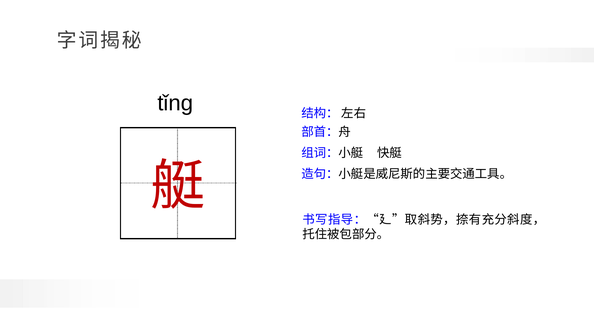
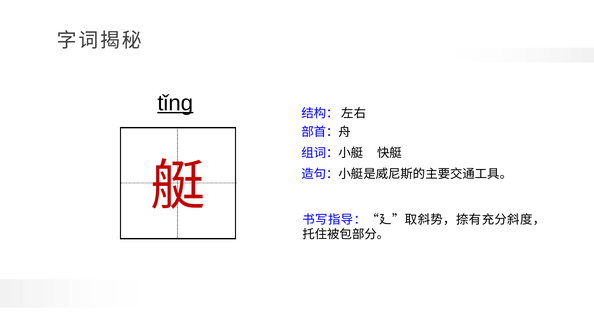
tǐng underline: none -> present
